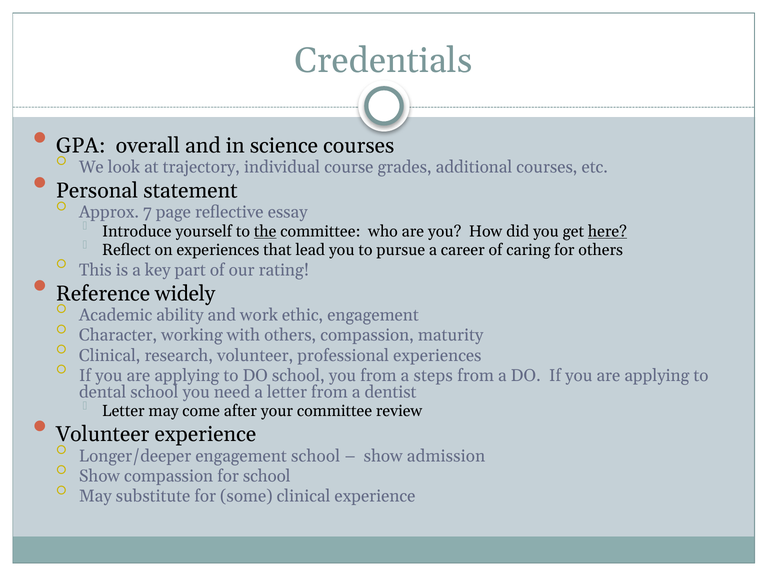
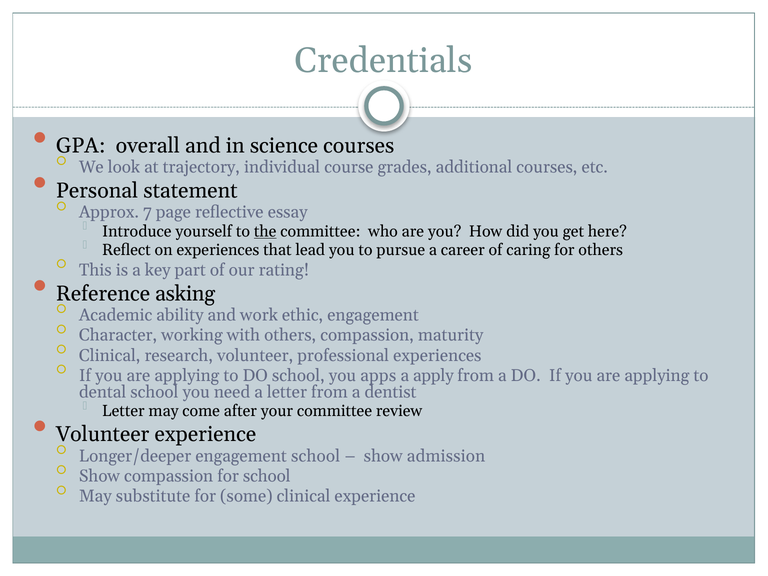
here underline: present -> none
widely: widely -> asking
you from: from -> apps
steps: steps -> apply
